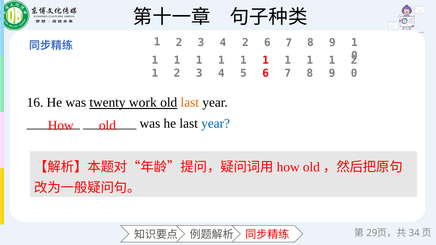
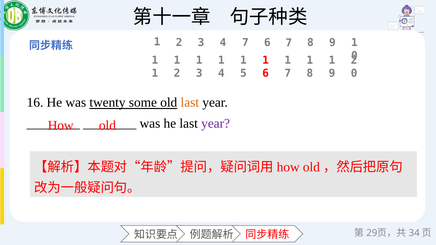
4 2: 2 -> 7
work: work -> some
year at (216, 123) colour: blue -> purple
